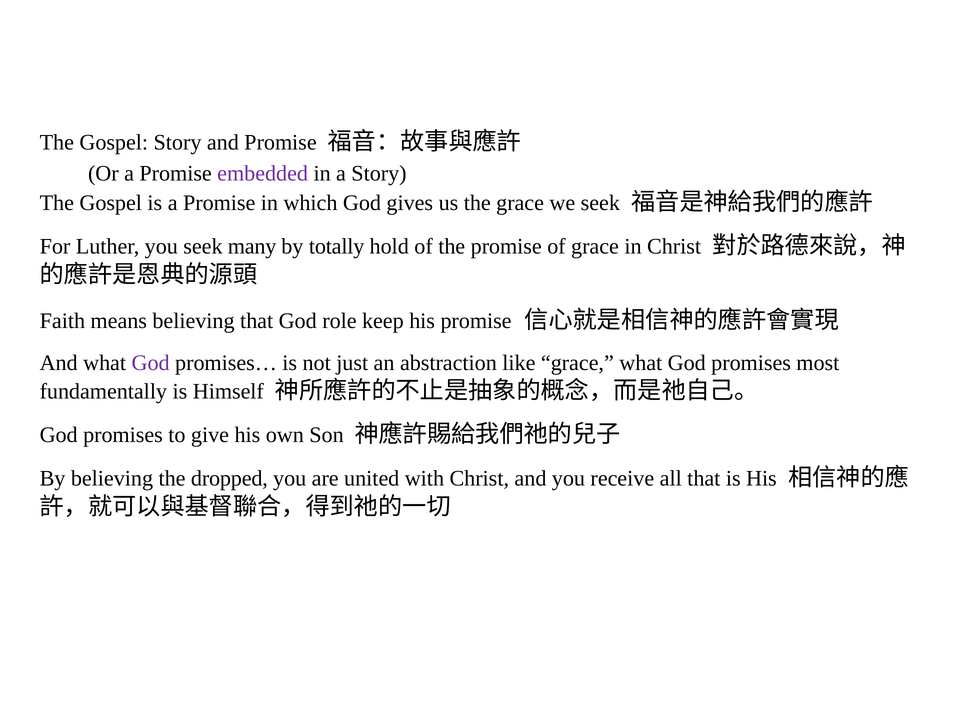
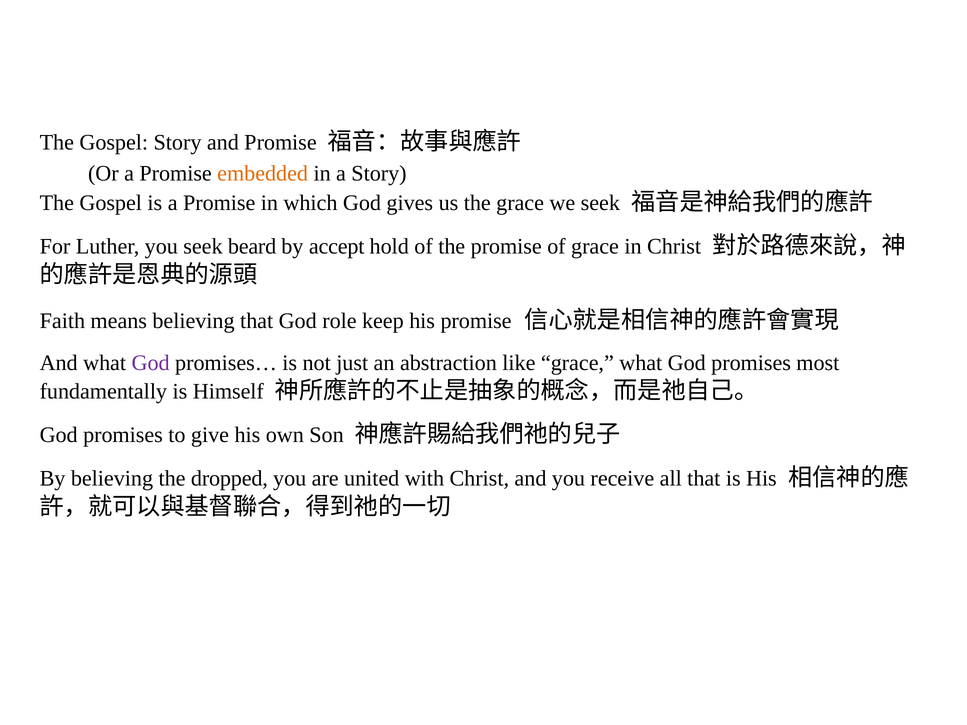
embedded colour: purple -> orange
many: many -> beard
totally: totally -> accept
